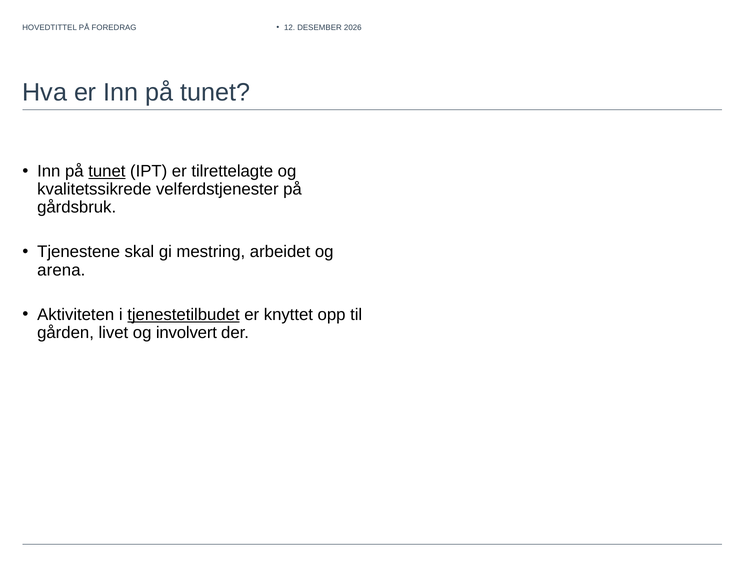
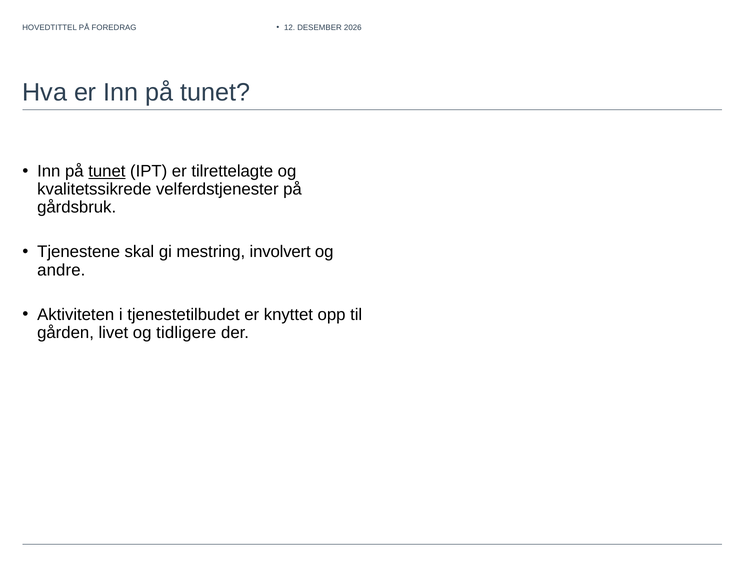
arbeidet: arbeidet -> involvert
arena: arena -> andre
tjenestetilbudet underline: present -> none
involvert: involvert -> tidligere
